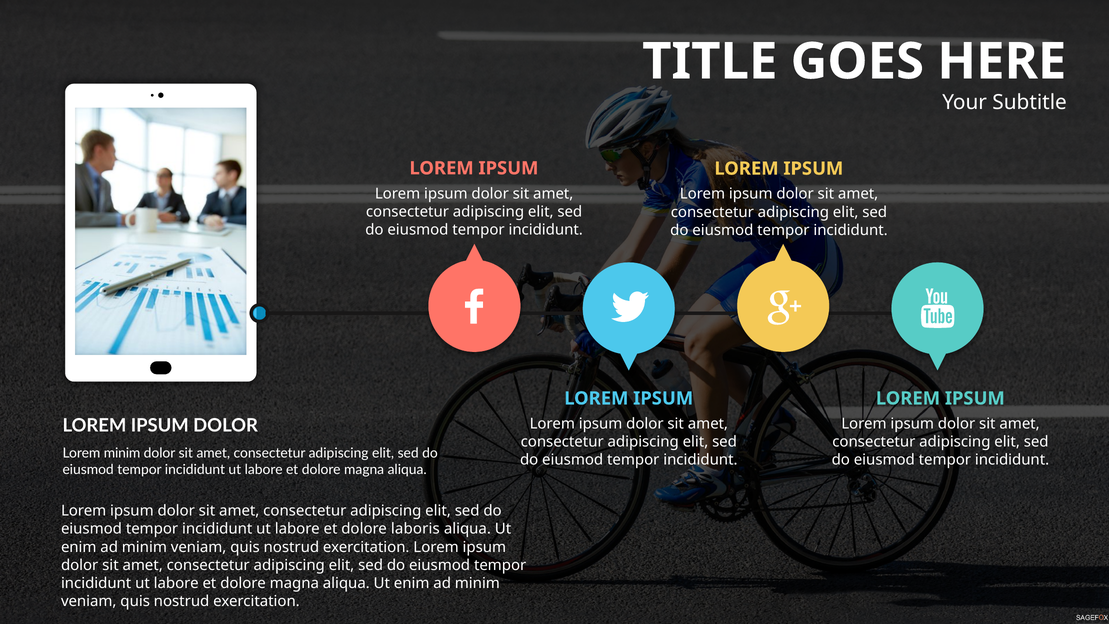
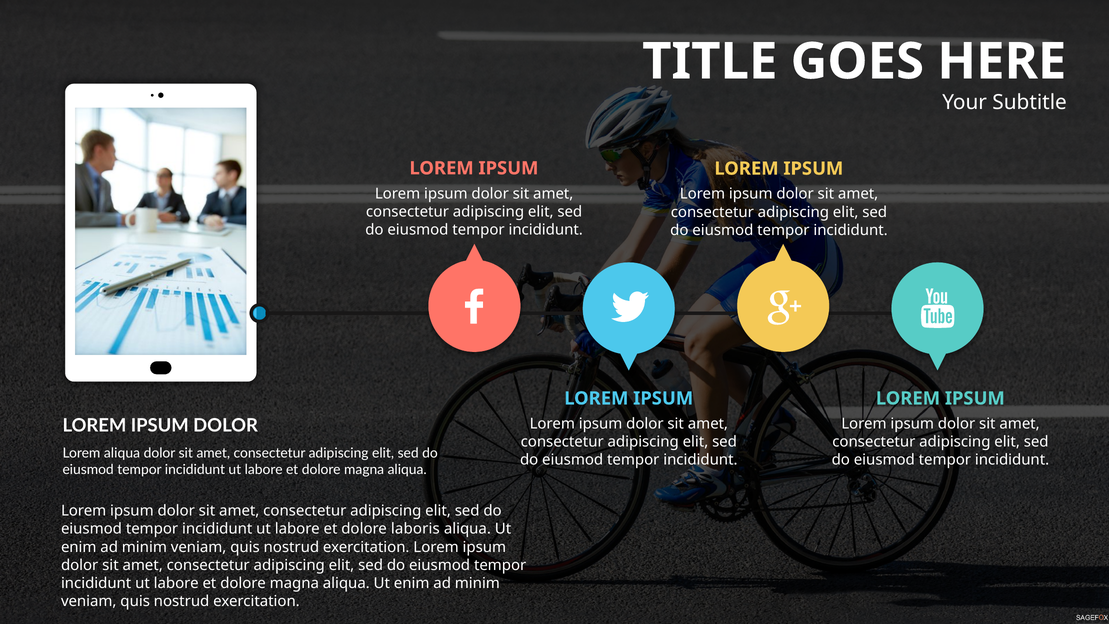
Lorem minim: minim -> aliqua
